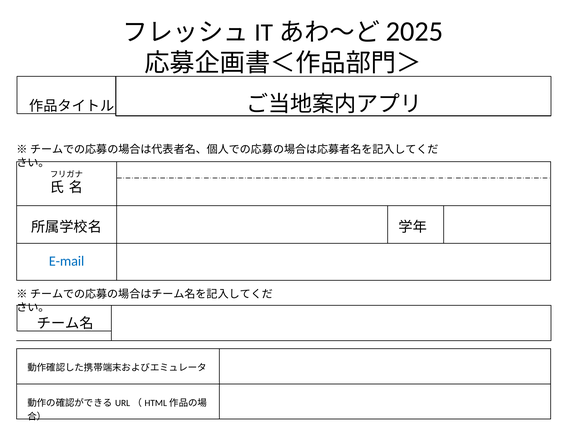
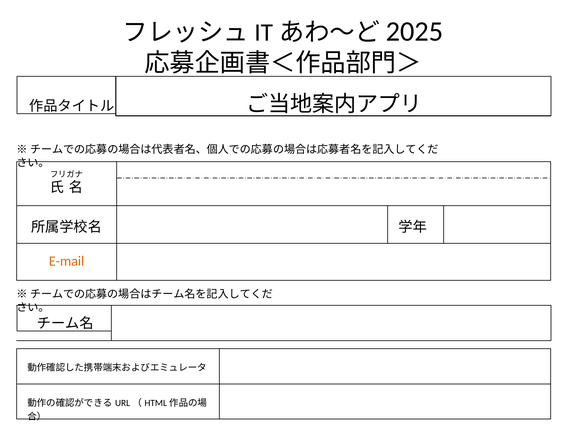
E-mail colour: blue -> orange
